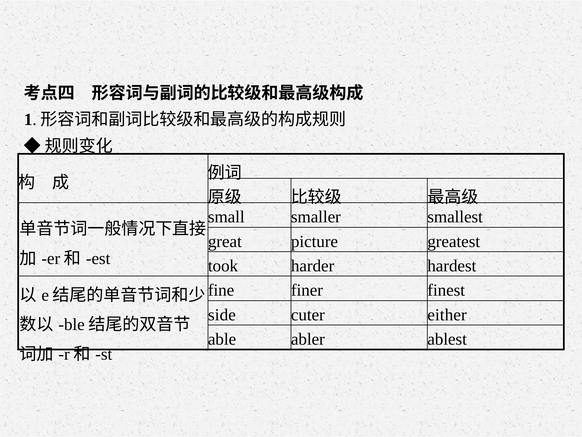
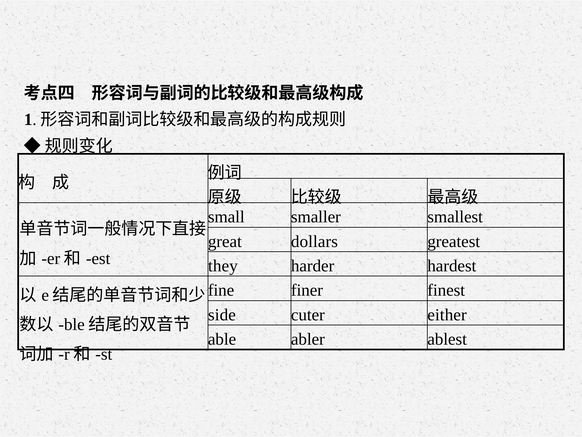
picture: picture -> dollars
took: took -> they
